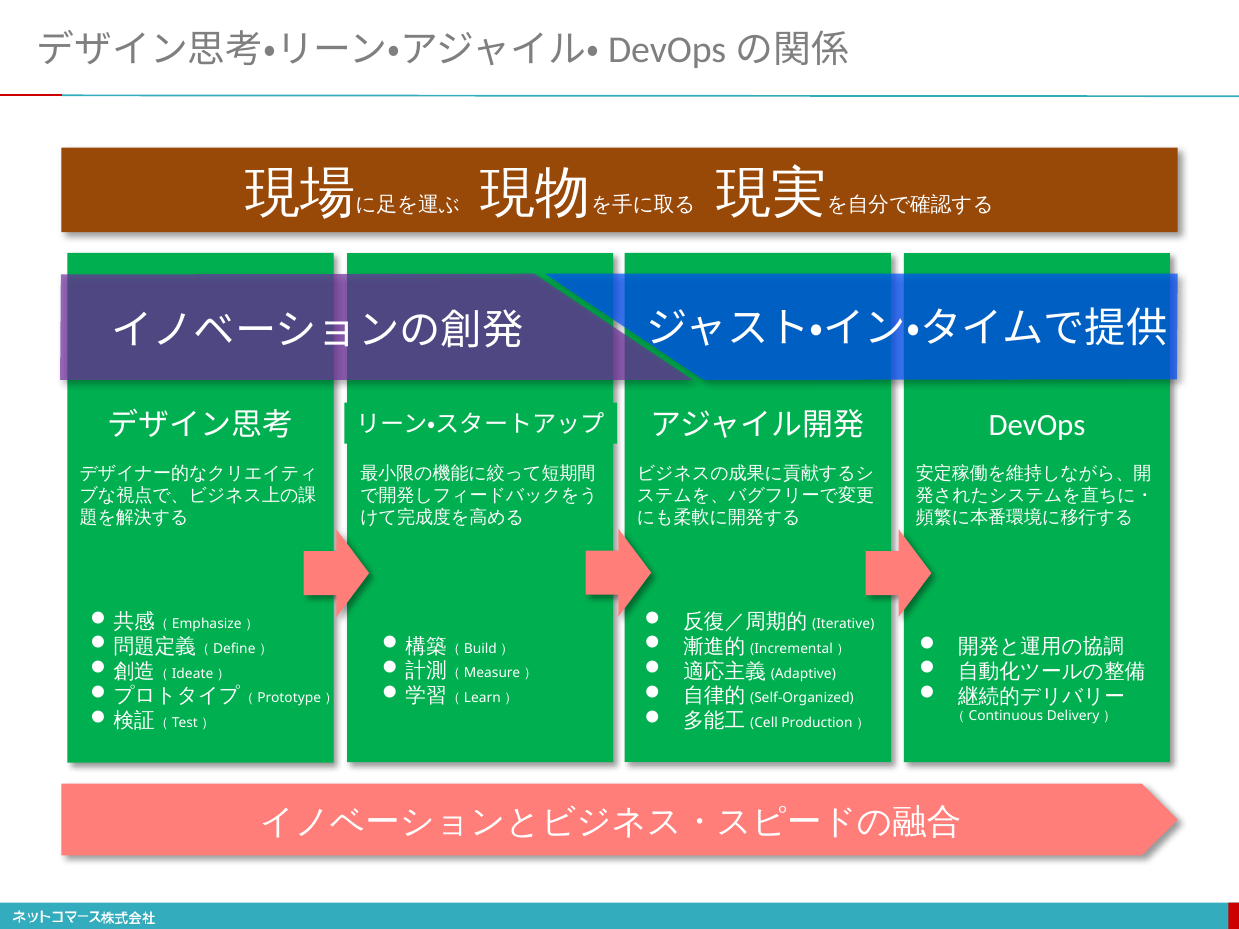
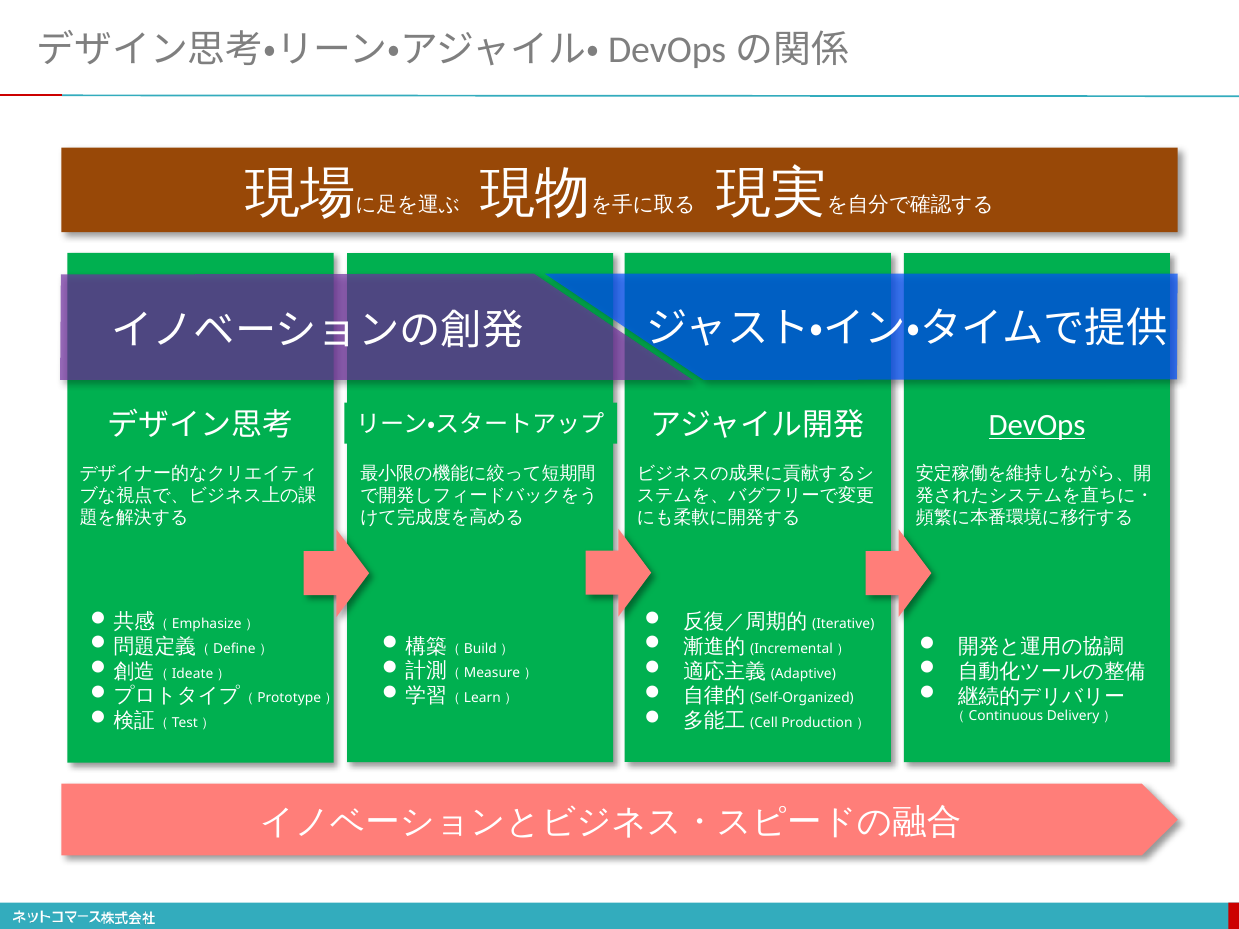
DevOps underline: none -> present
